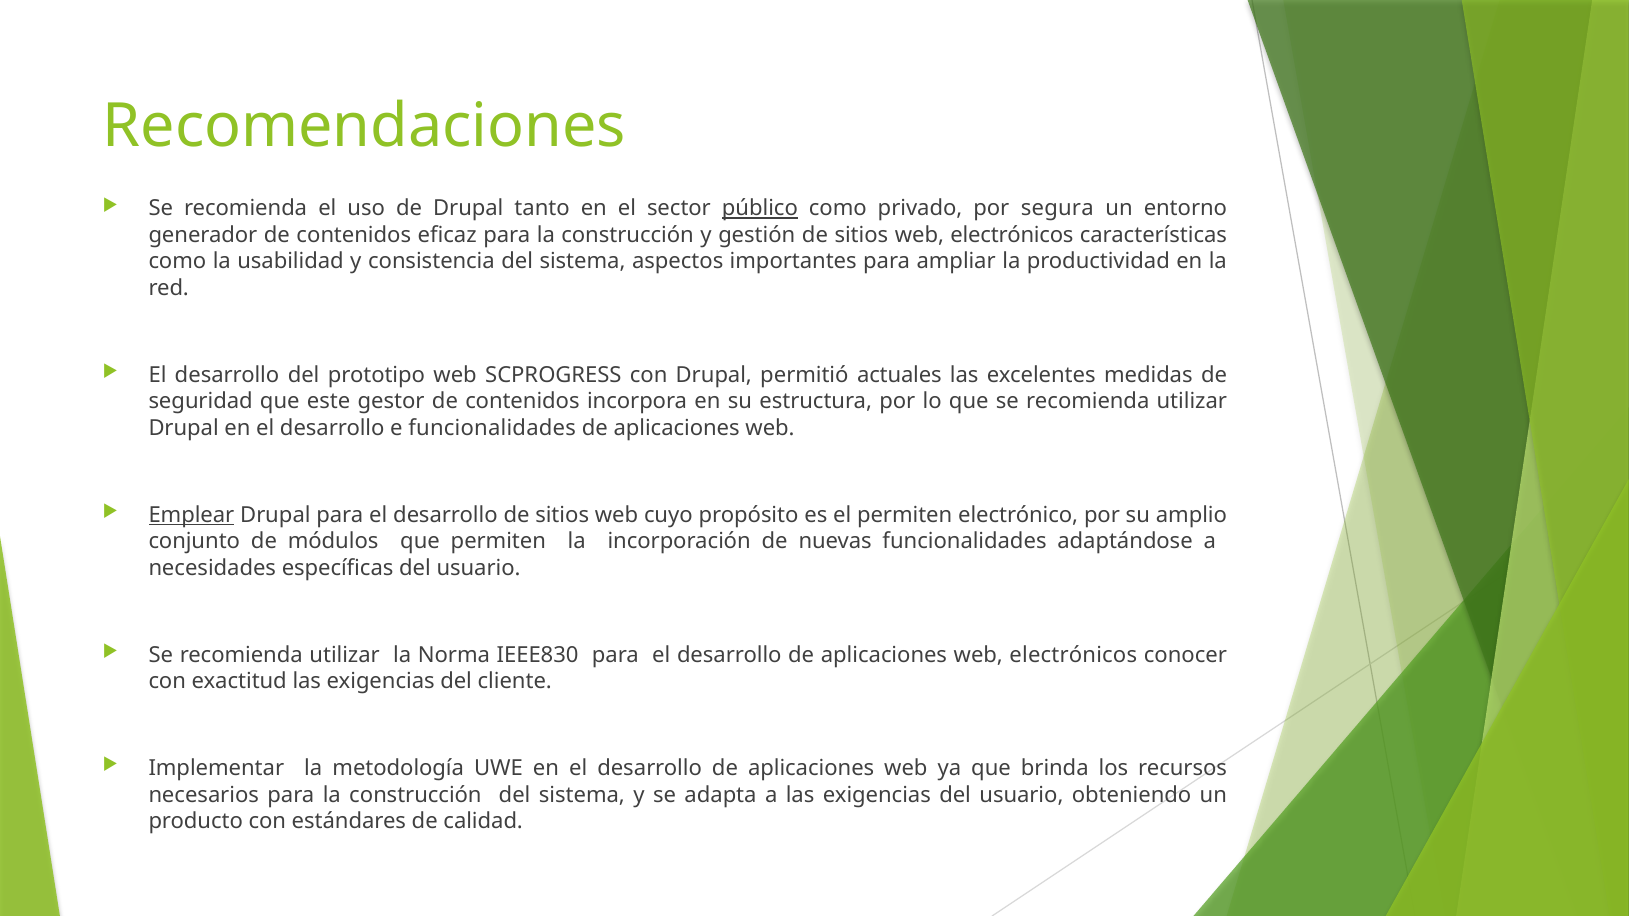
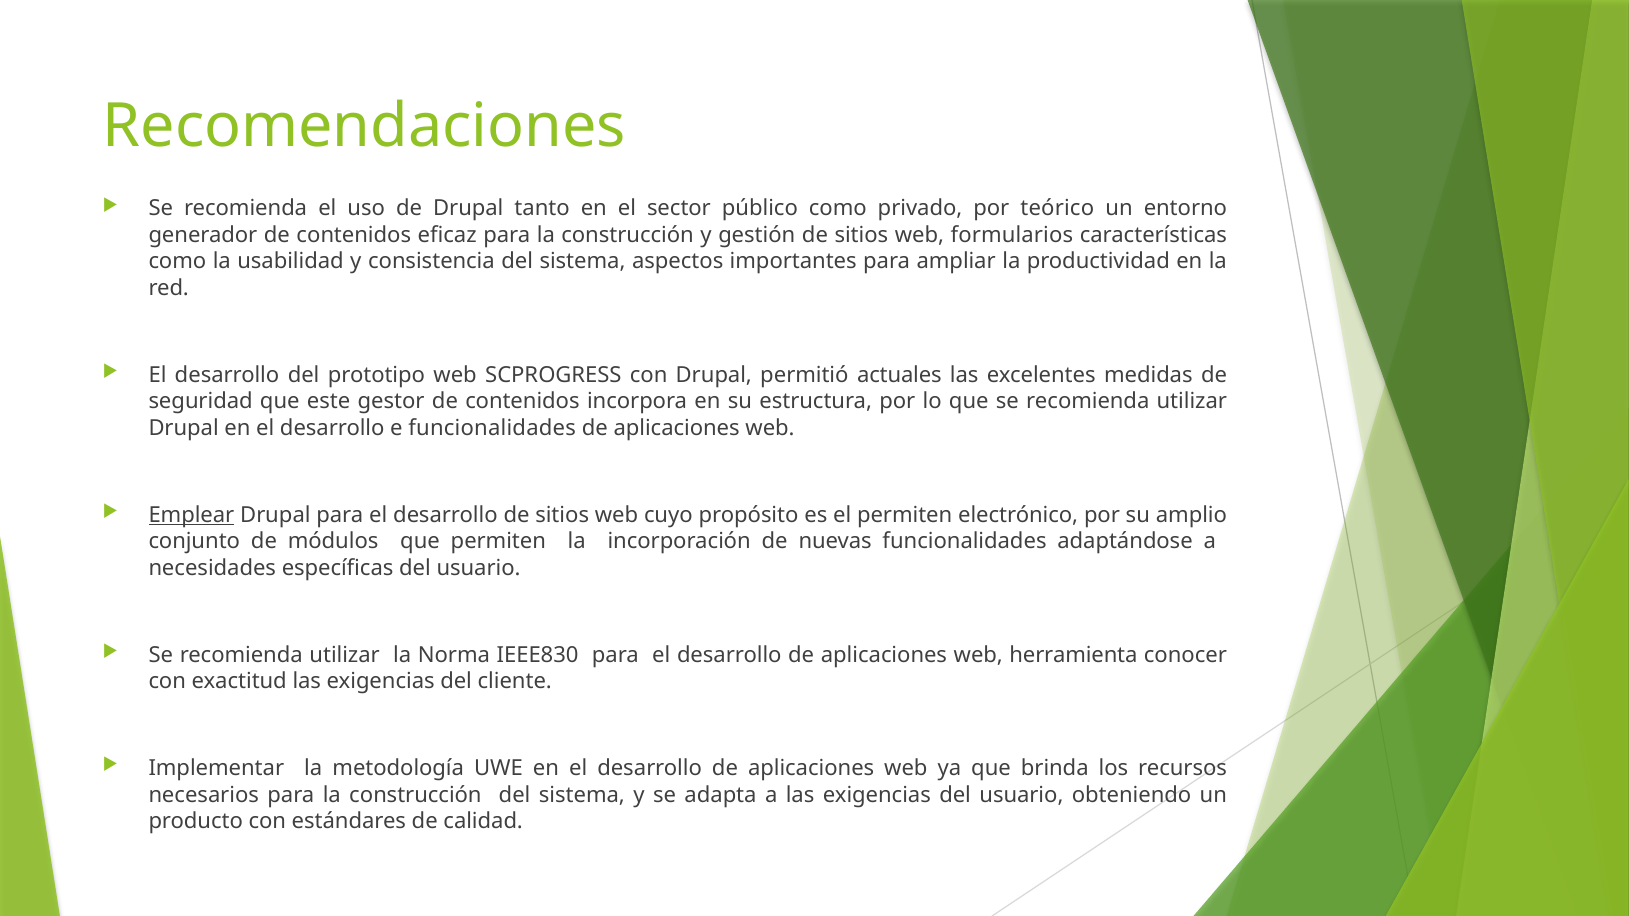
público underline: present -> none
segura: segura -> teórico
sitios web electrónicos: electrónicos -> formularios
aplicaciones web electrónicos: electrónicos -> herramienta
